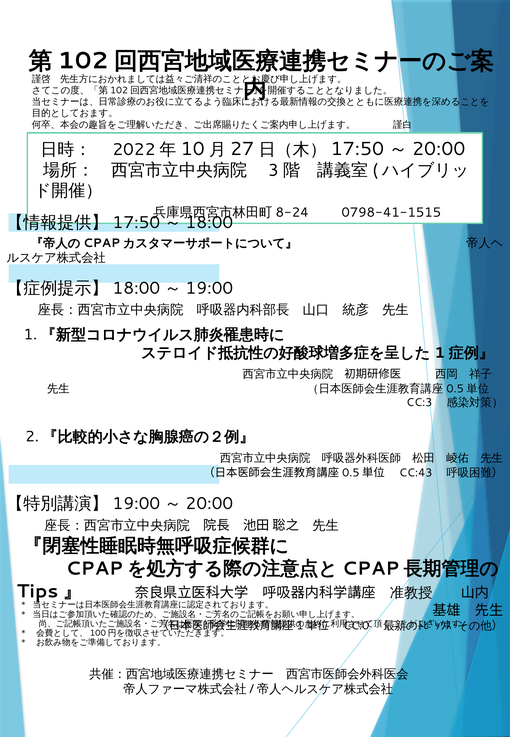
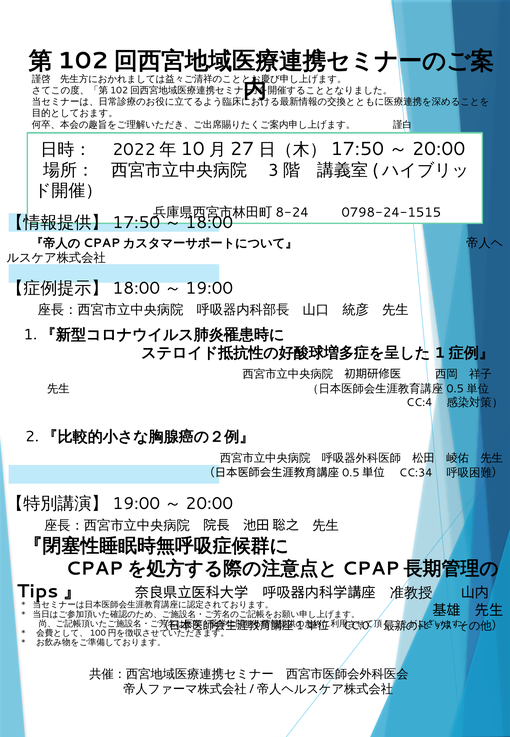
0798-41-1515: 0798-41-1515 -> 0798-24-1515
CC:3: CC:3 -> CC:4
CC:43: CC:43 -> CC:34
